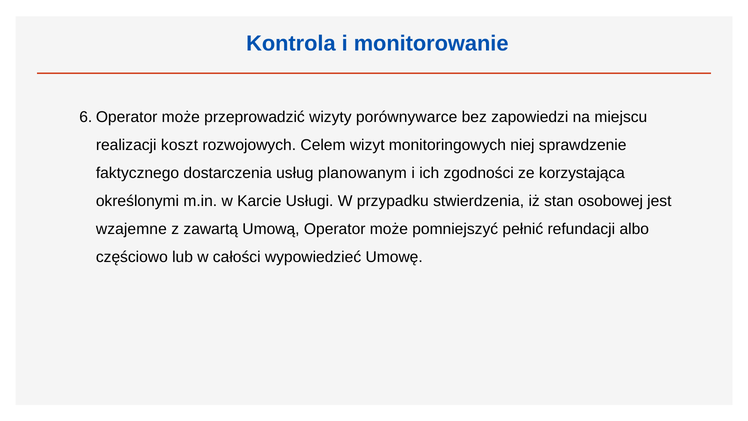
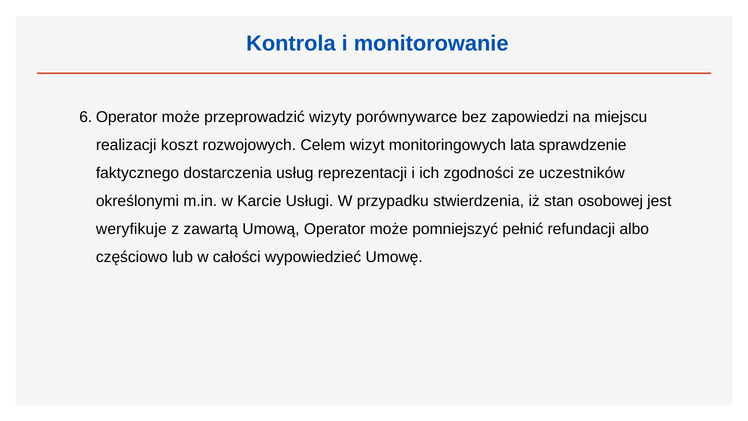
niej: niej -> lata
planowanym: planowanym -> reprezentacji
korzystająca: korzystająca -> uczestników
wzajemne: wzajemne -> weryfikuje
